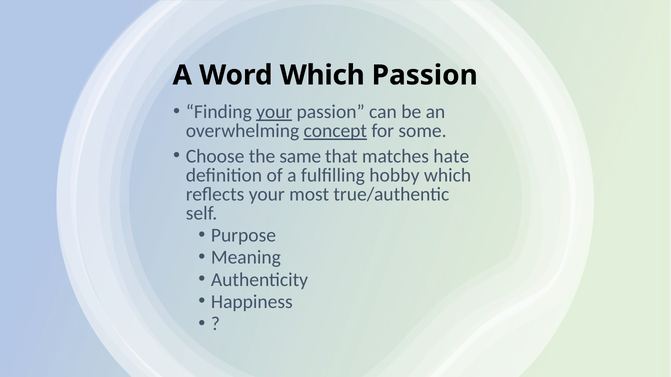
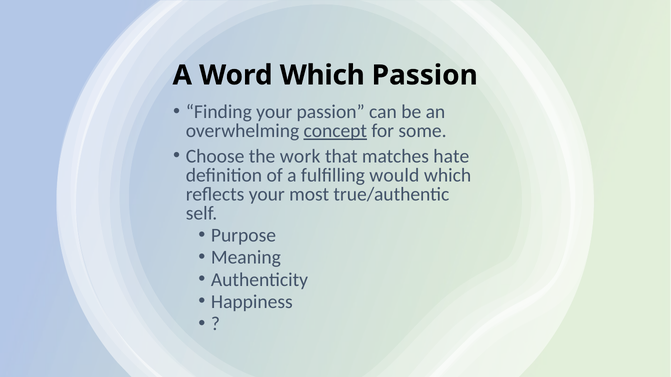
your at (274, 112) underline: present -> none
same: same -> work
hobby: hobby -> would
